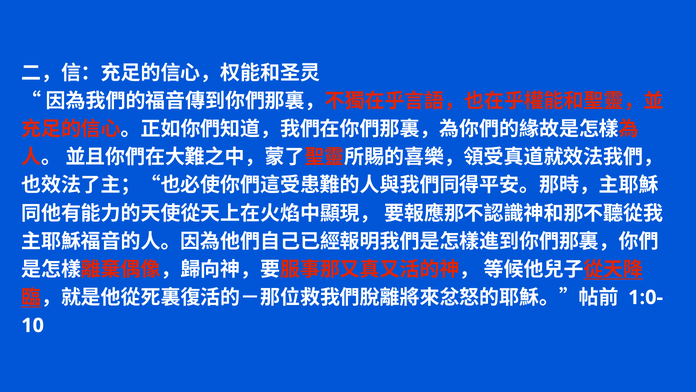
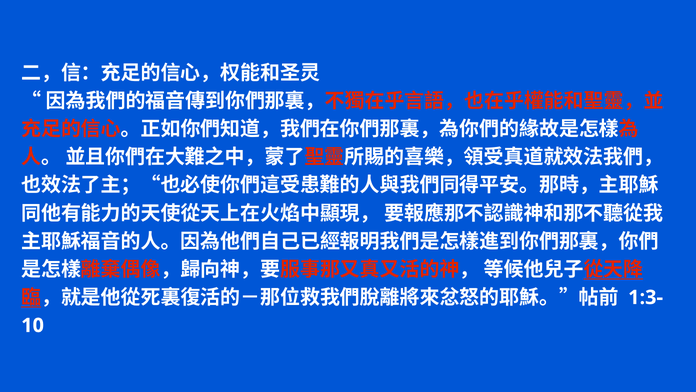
1:0-: 1:0- -> 1:3-
